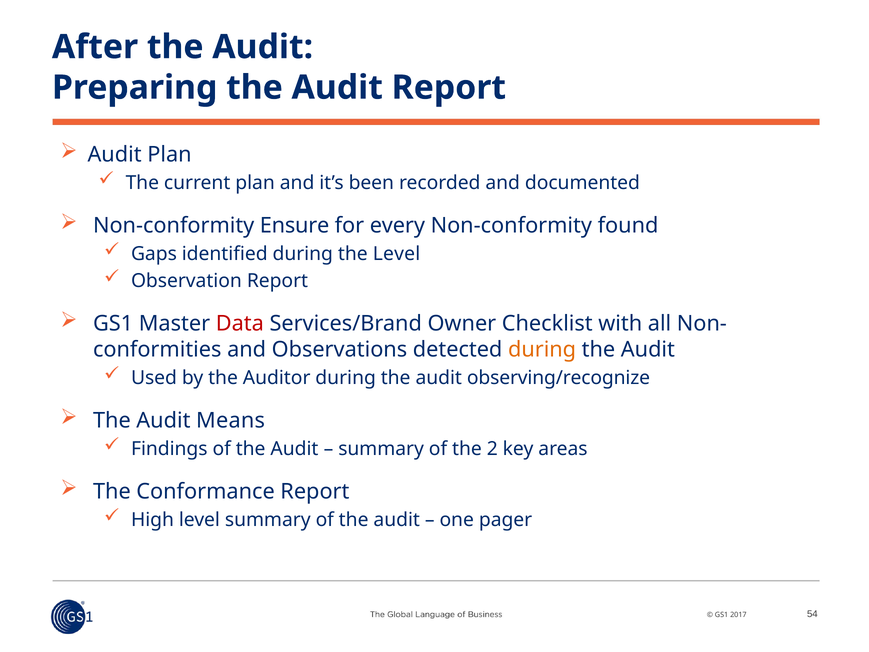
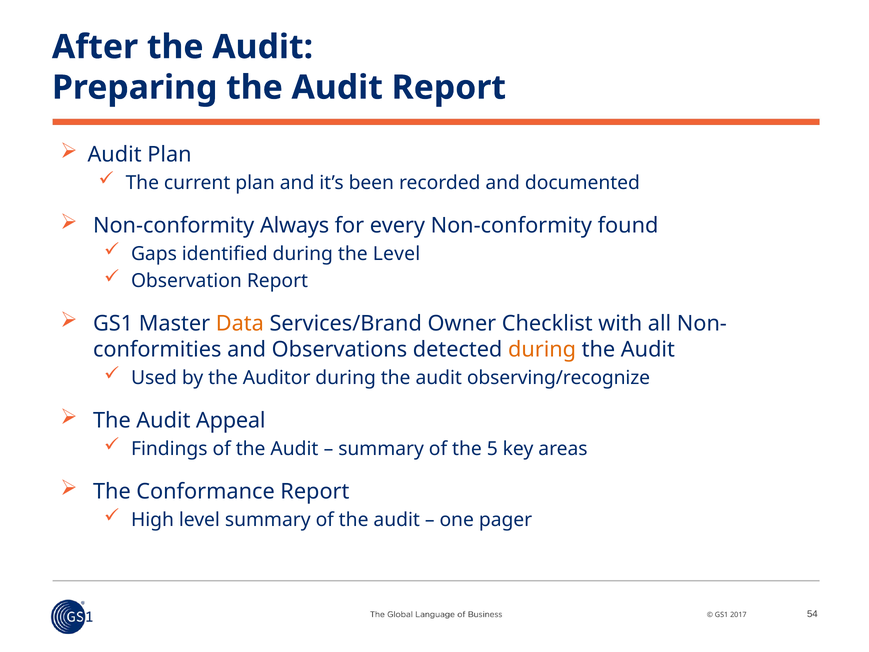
Ensure: Ensure -> Always
Data colour: red -> orange
Means: Means -> Appeal
2: 2 -> 5
